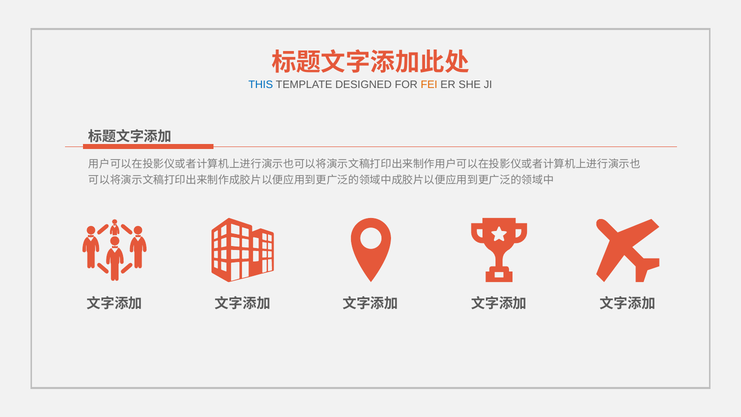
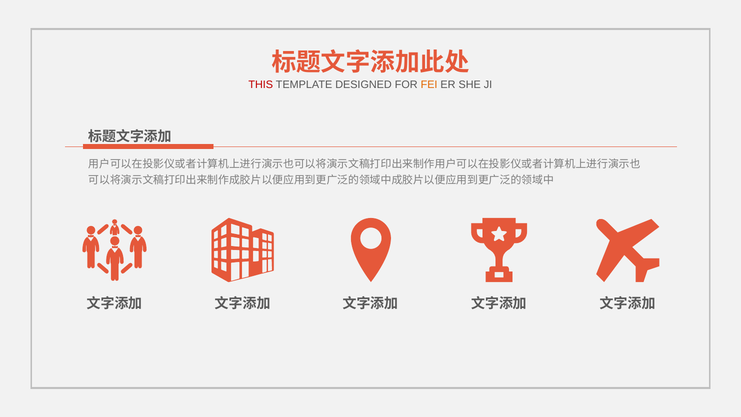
THIS colour: blue -> red
